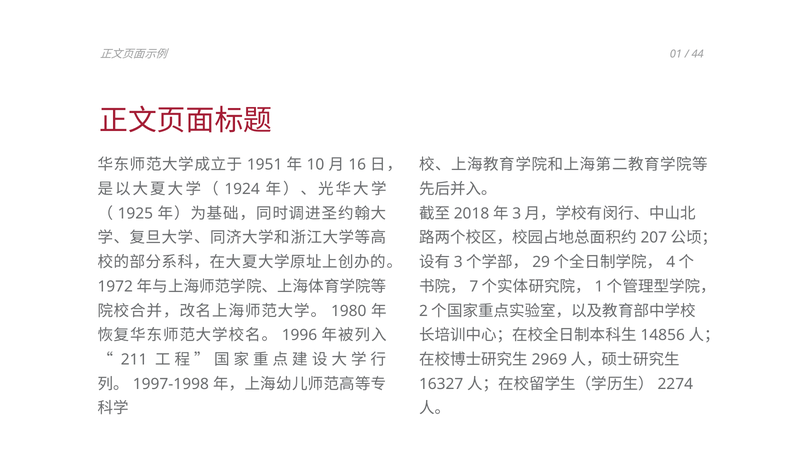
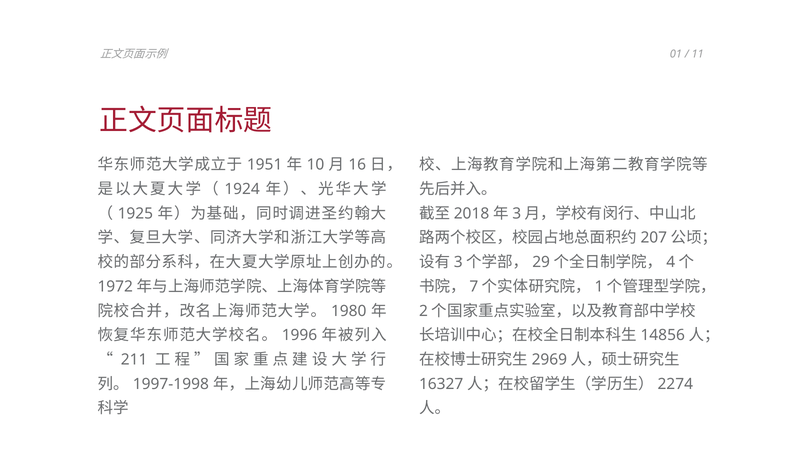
44: 44 -> 11
